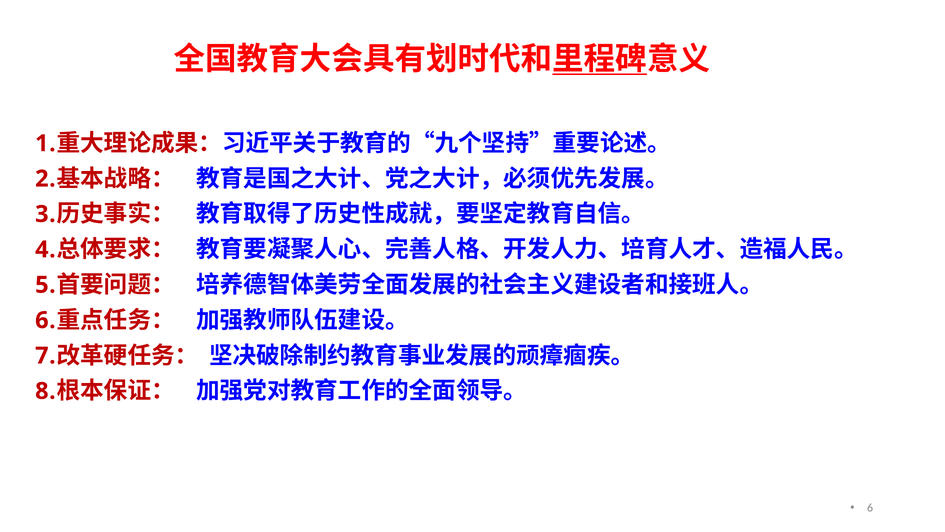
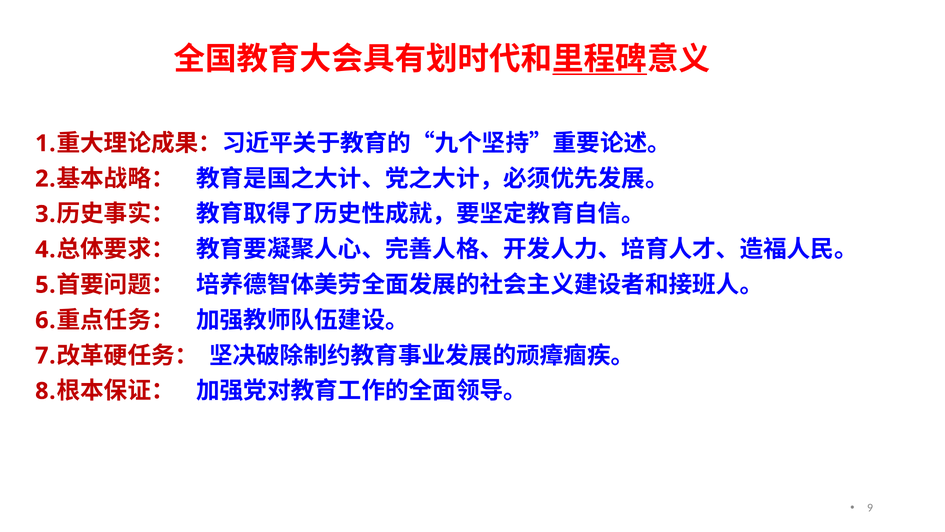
6 at (870, 508): 6 -> 9
